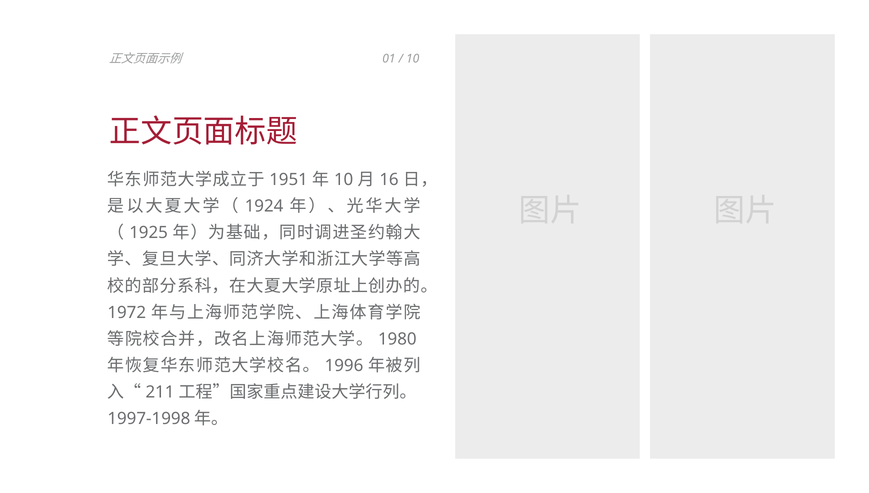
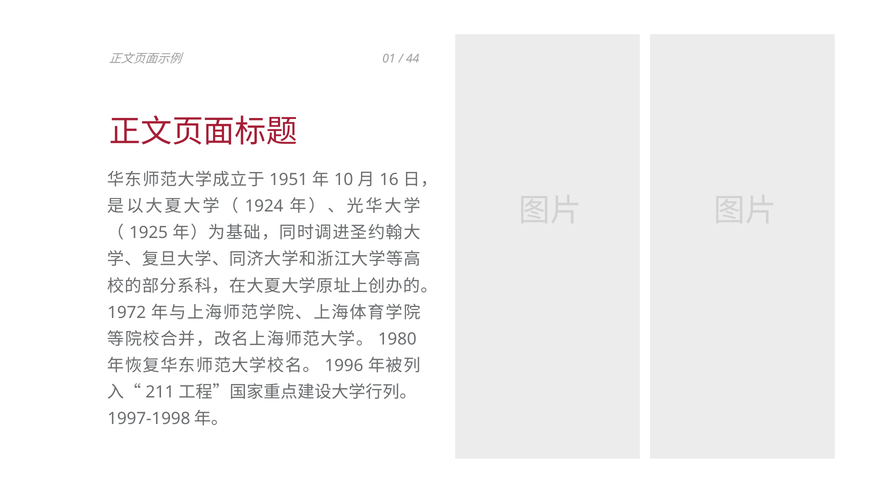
10 at (413, 59): 10 -> 44
